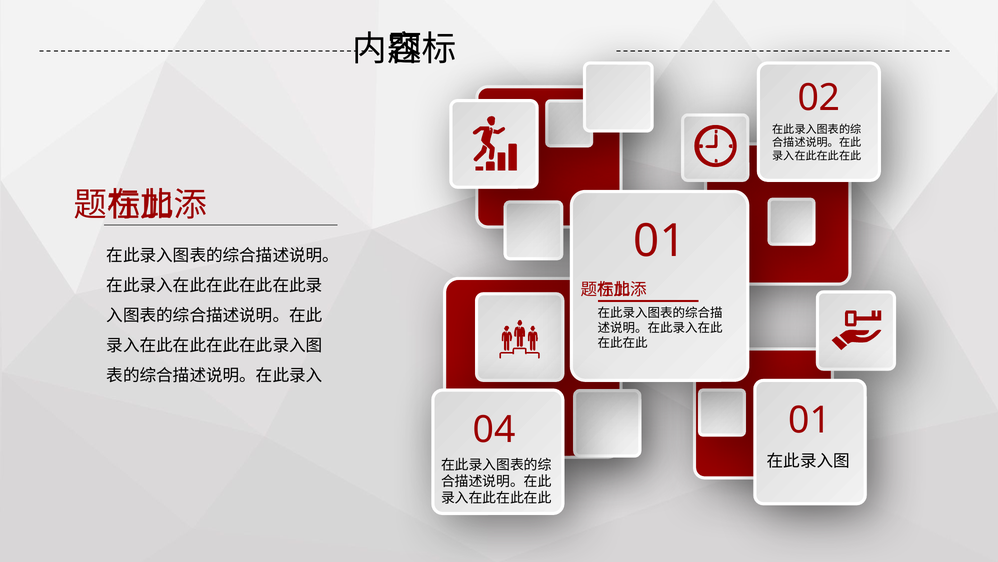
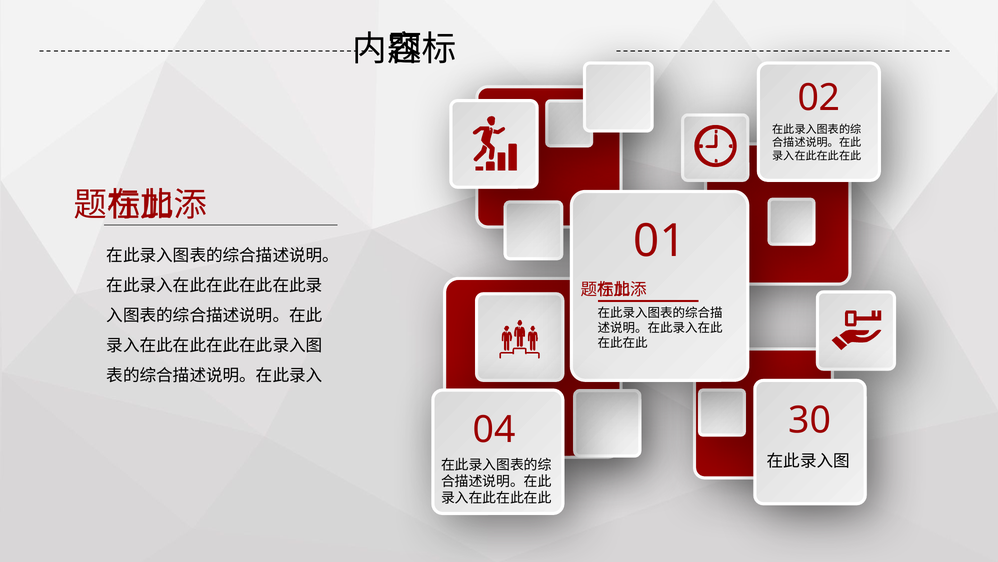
04 01: 01 -> 30
